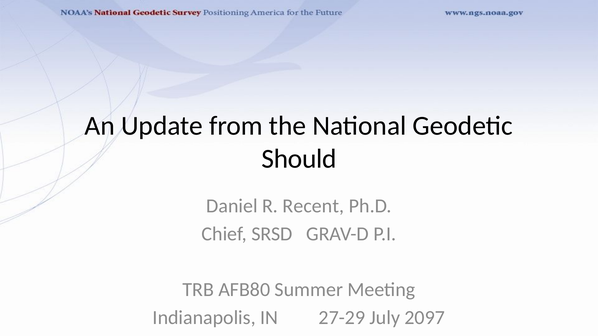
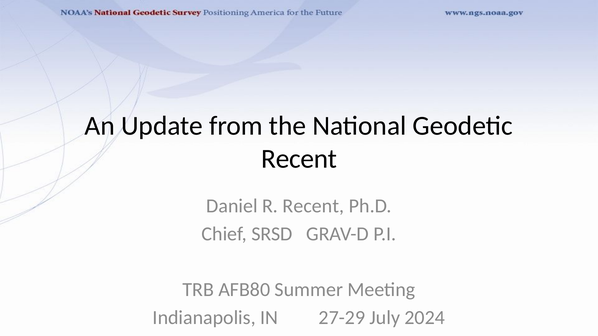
Should at (299, 159): Should -> Recent
2097: 2097 -> 2024
